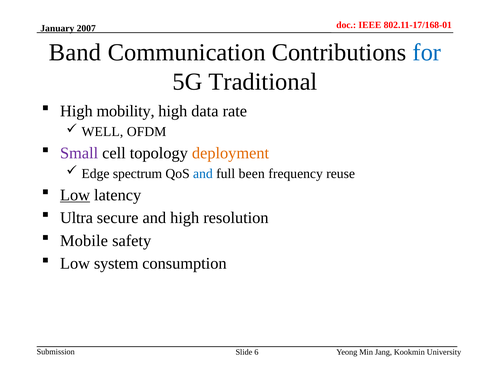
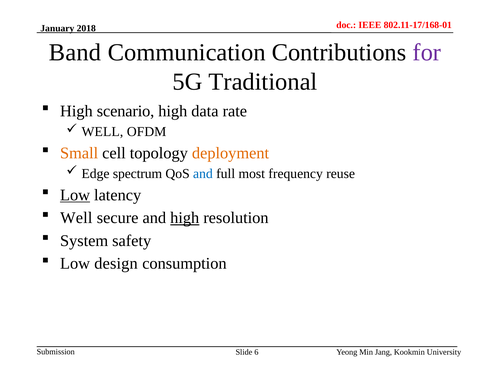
2007: 2007 -> 2018
for colour: blue -> purple
mobility: mobility -> scenario
Small colour: purple -> orange
been: been -> most
Ultra at (76, 218): Ultra -> Well
high at (185, 218) underline: none -> present
Mobile: Mobile -> System
system: system -> design
